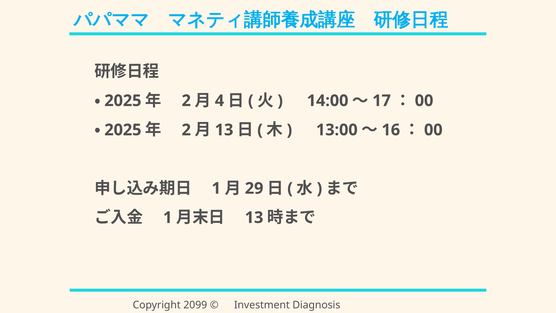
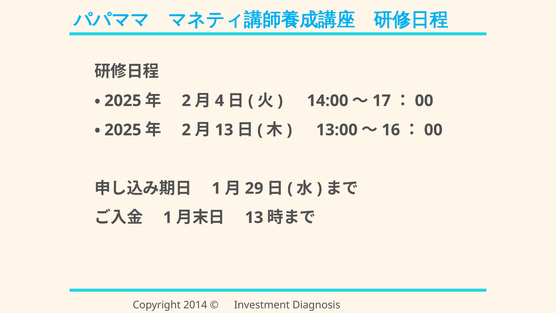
2099: 2099 -> 2014
